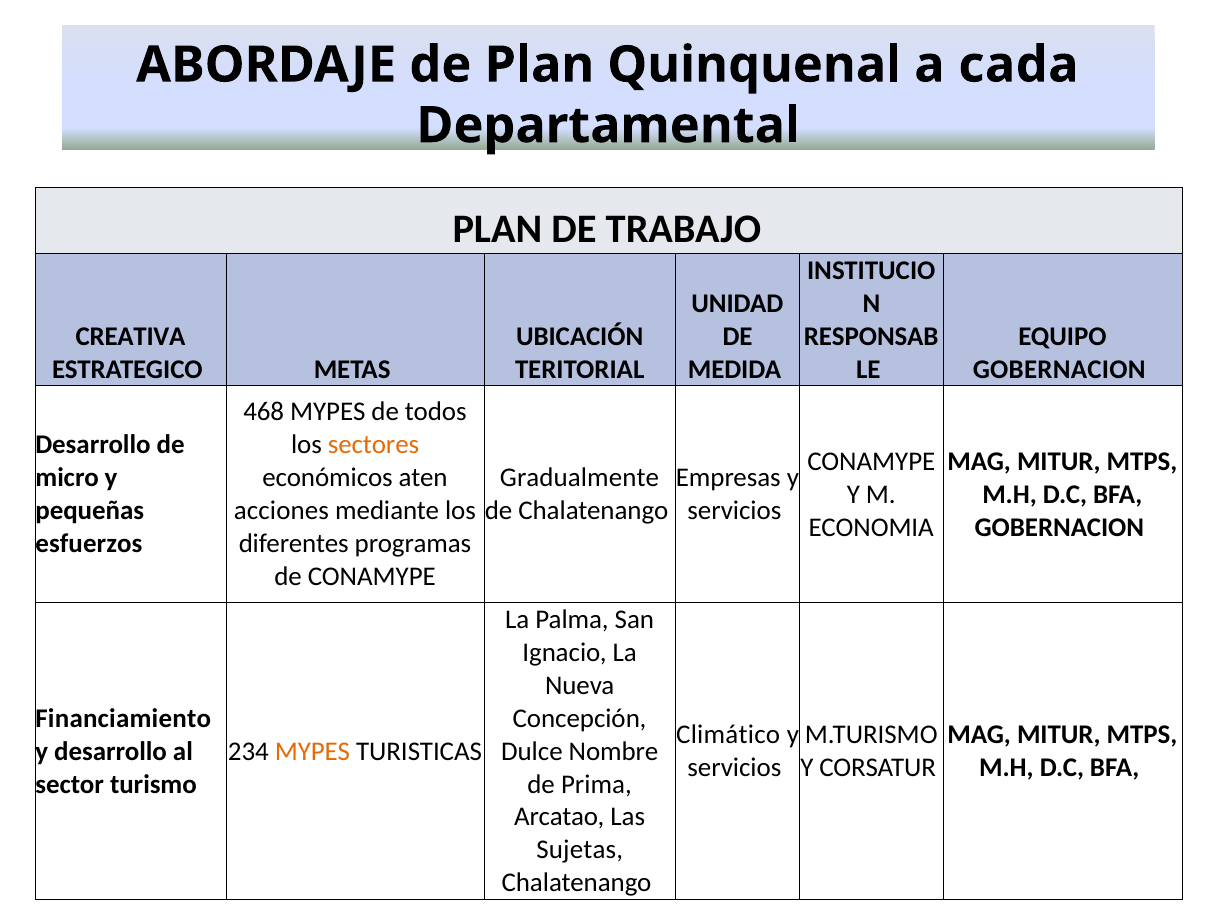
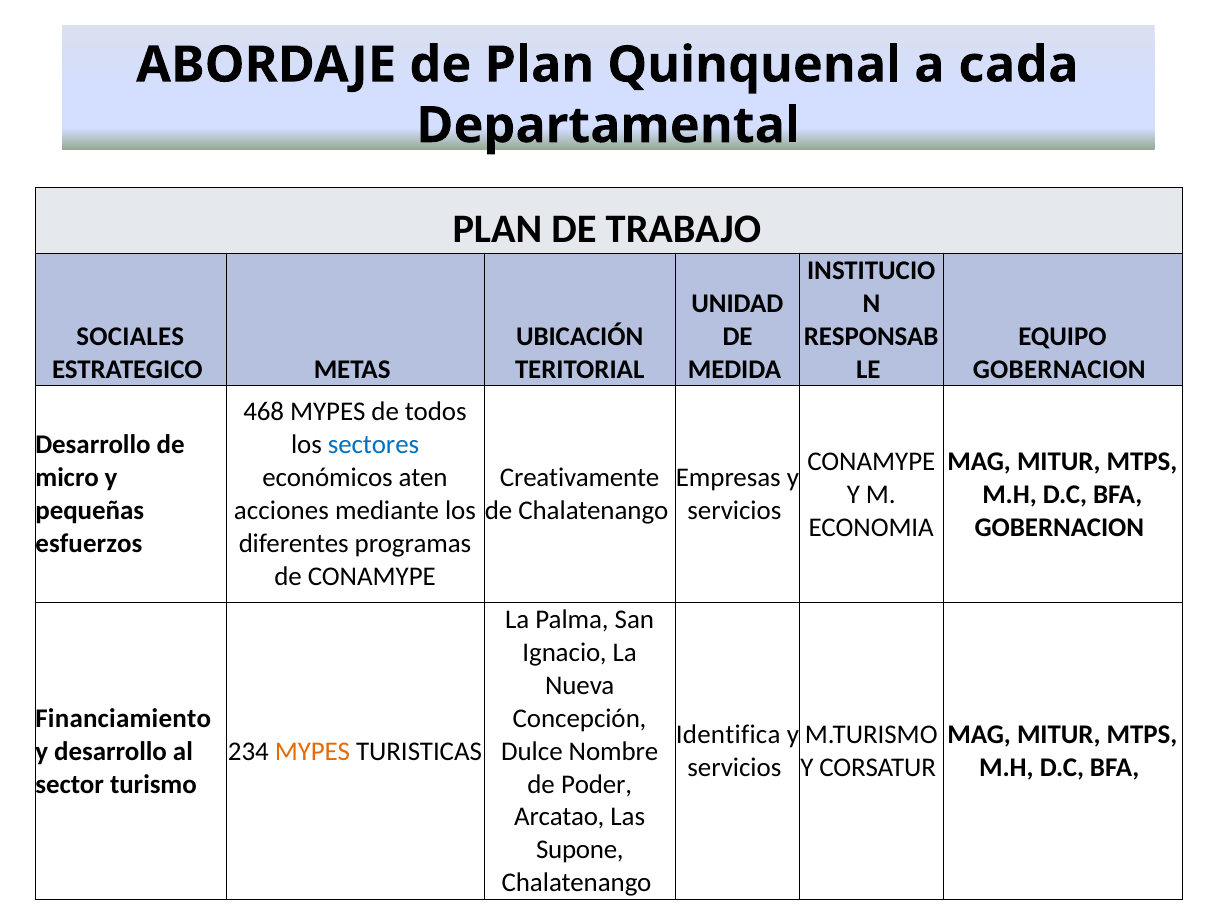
CREATIVA: CREATIVA -> SOCIALES
sectores colour: orange -> blue
Gradualmente: Gradualmente -> Creativamente
Climático: Climático -> Identifica
Prima: Prima -> Poder
Sujetas: Sujetas -> Supone
